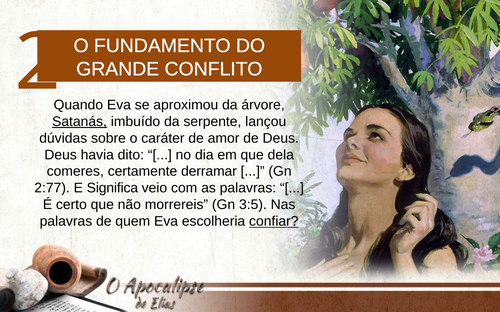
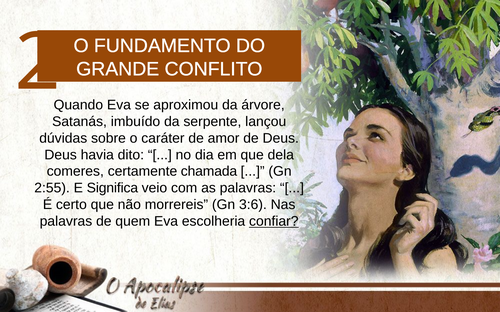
Satanás underline: present -> none
derramar: derramar -> chamada
2:77: 2:77 -> 2:55
3:5: 3:5 -> 3:6
